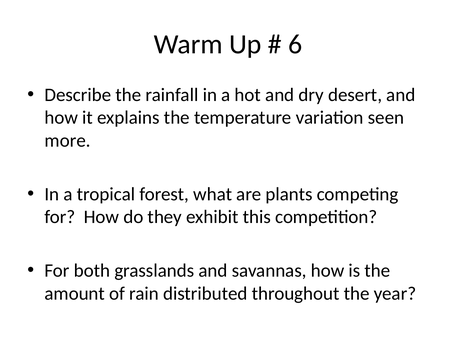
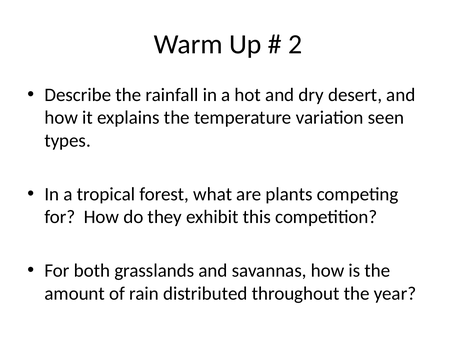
6: 6 -> 2
more: more -> types
